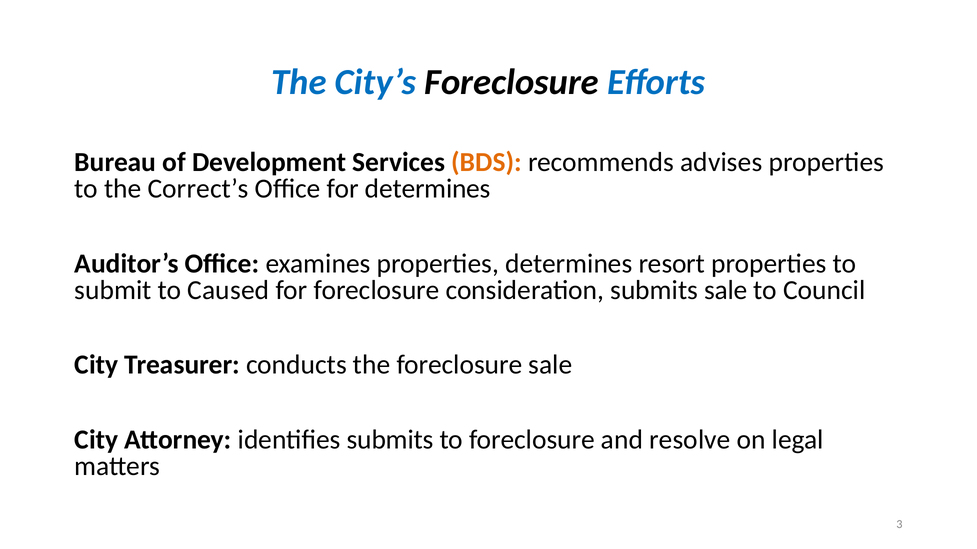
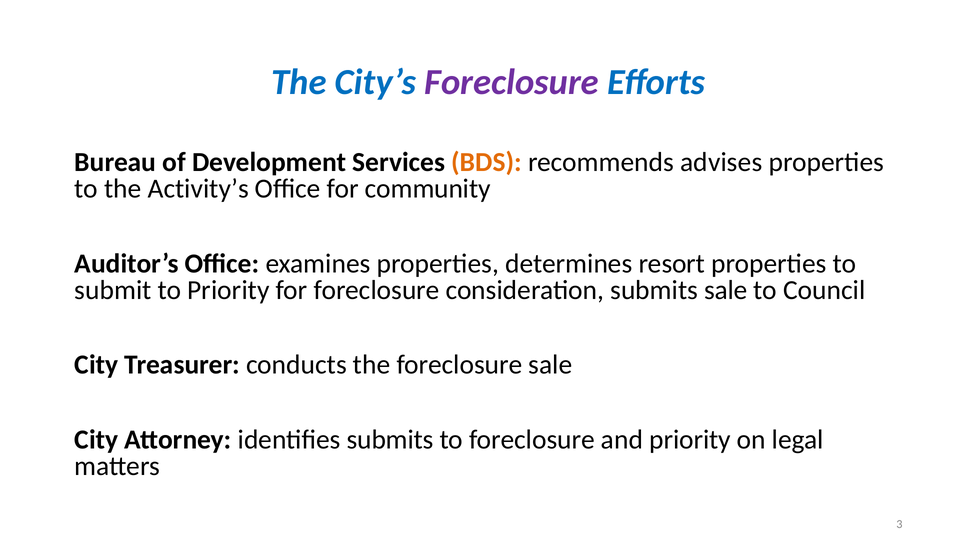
Foreclosure at (512, 82) colour: black -> purple
Correct’s: Correct’s -> Activity’s
for determines: determines -> community
to Caused: Caused -> Priority
and resolve: resolve -> priority
